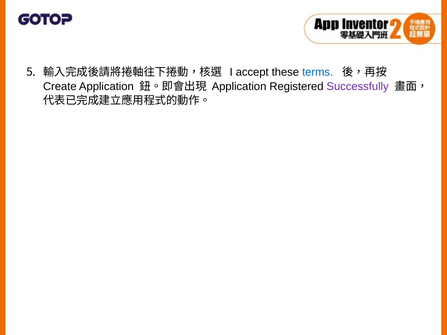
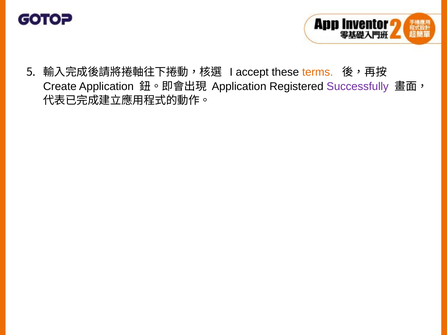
terms colour: blue -> orange
